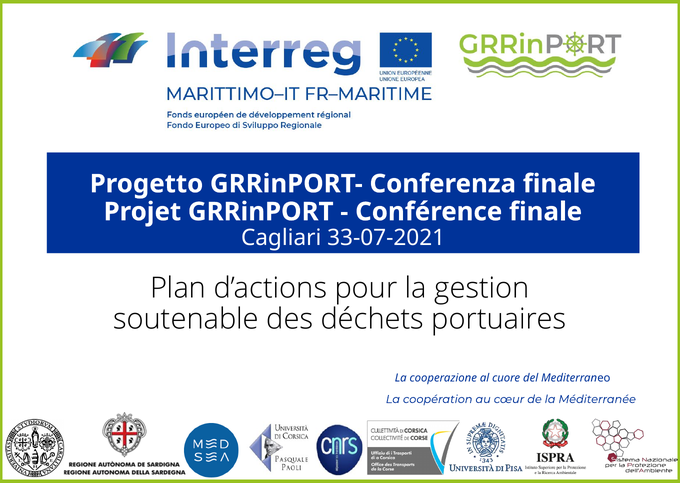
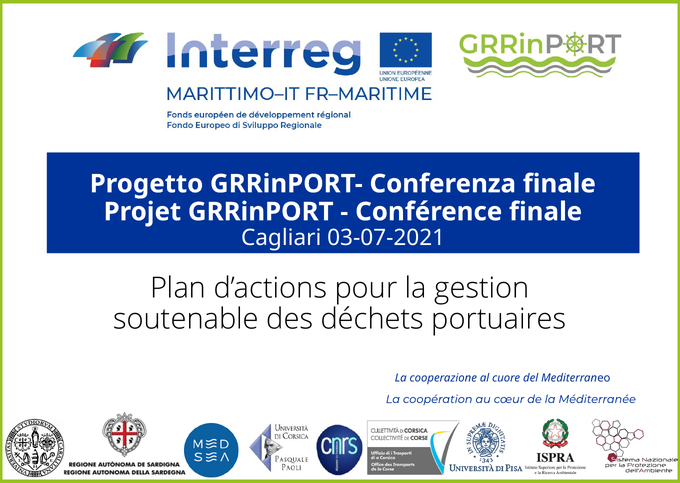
33-07-2021: 33-07-2021 -> 03-07-2021
